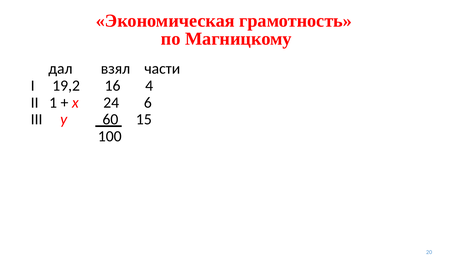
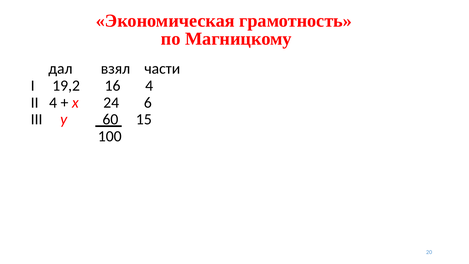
II 1: 1 -> 4
